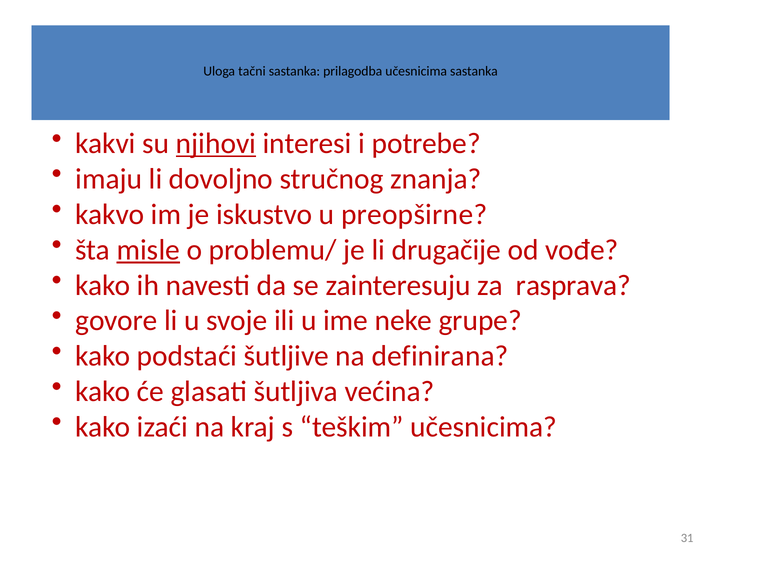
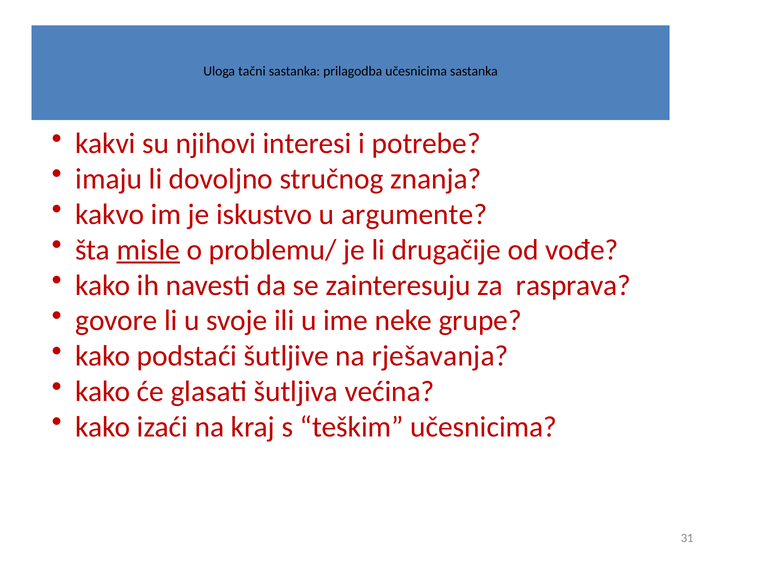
njihovi underline: present -> none
preopširne: preopširne -> argumente
definirana: definirana -> rješavanja
